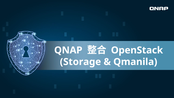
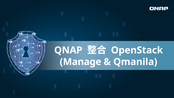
Storage: Storage -> Manage
